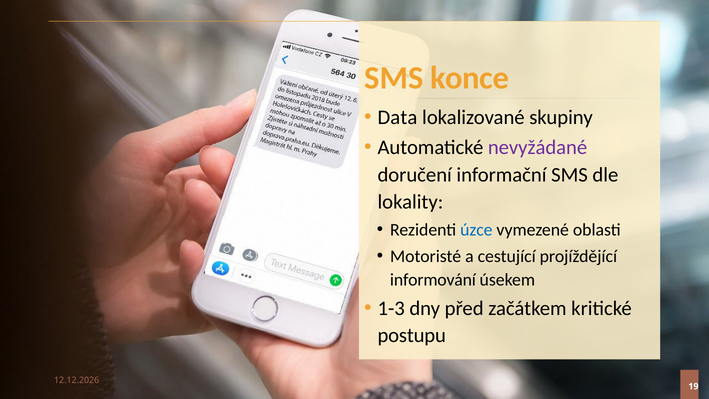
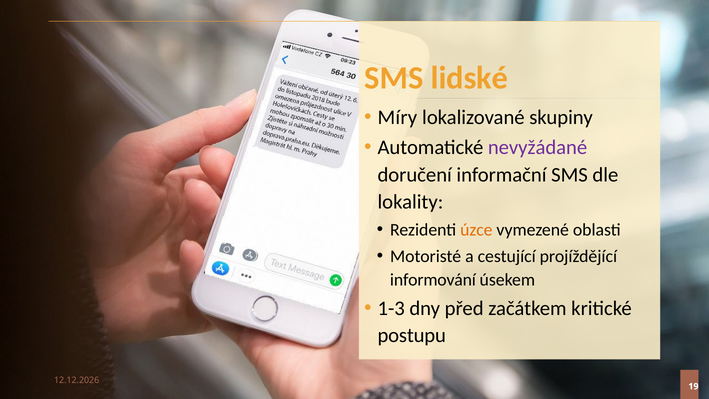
konce: konce -> lidské
Data: Data -> Míry
úzce colour: blue -> orange
